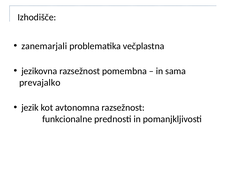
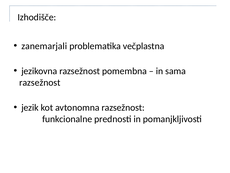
prevajalko at (40, 82): prevajalko -> razsežnost
